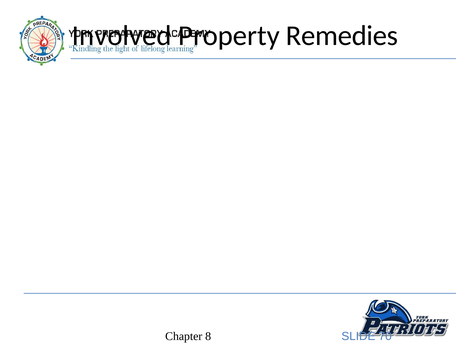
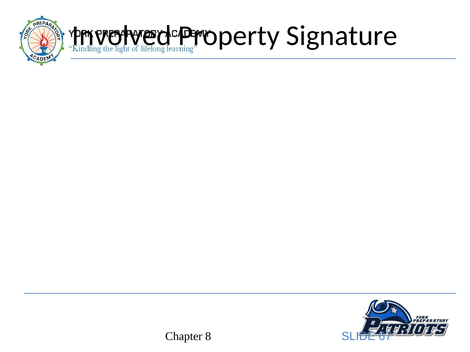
Remedies: Remedies -> Signature
70: 70 -> 67
